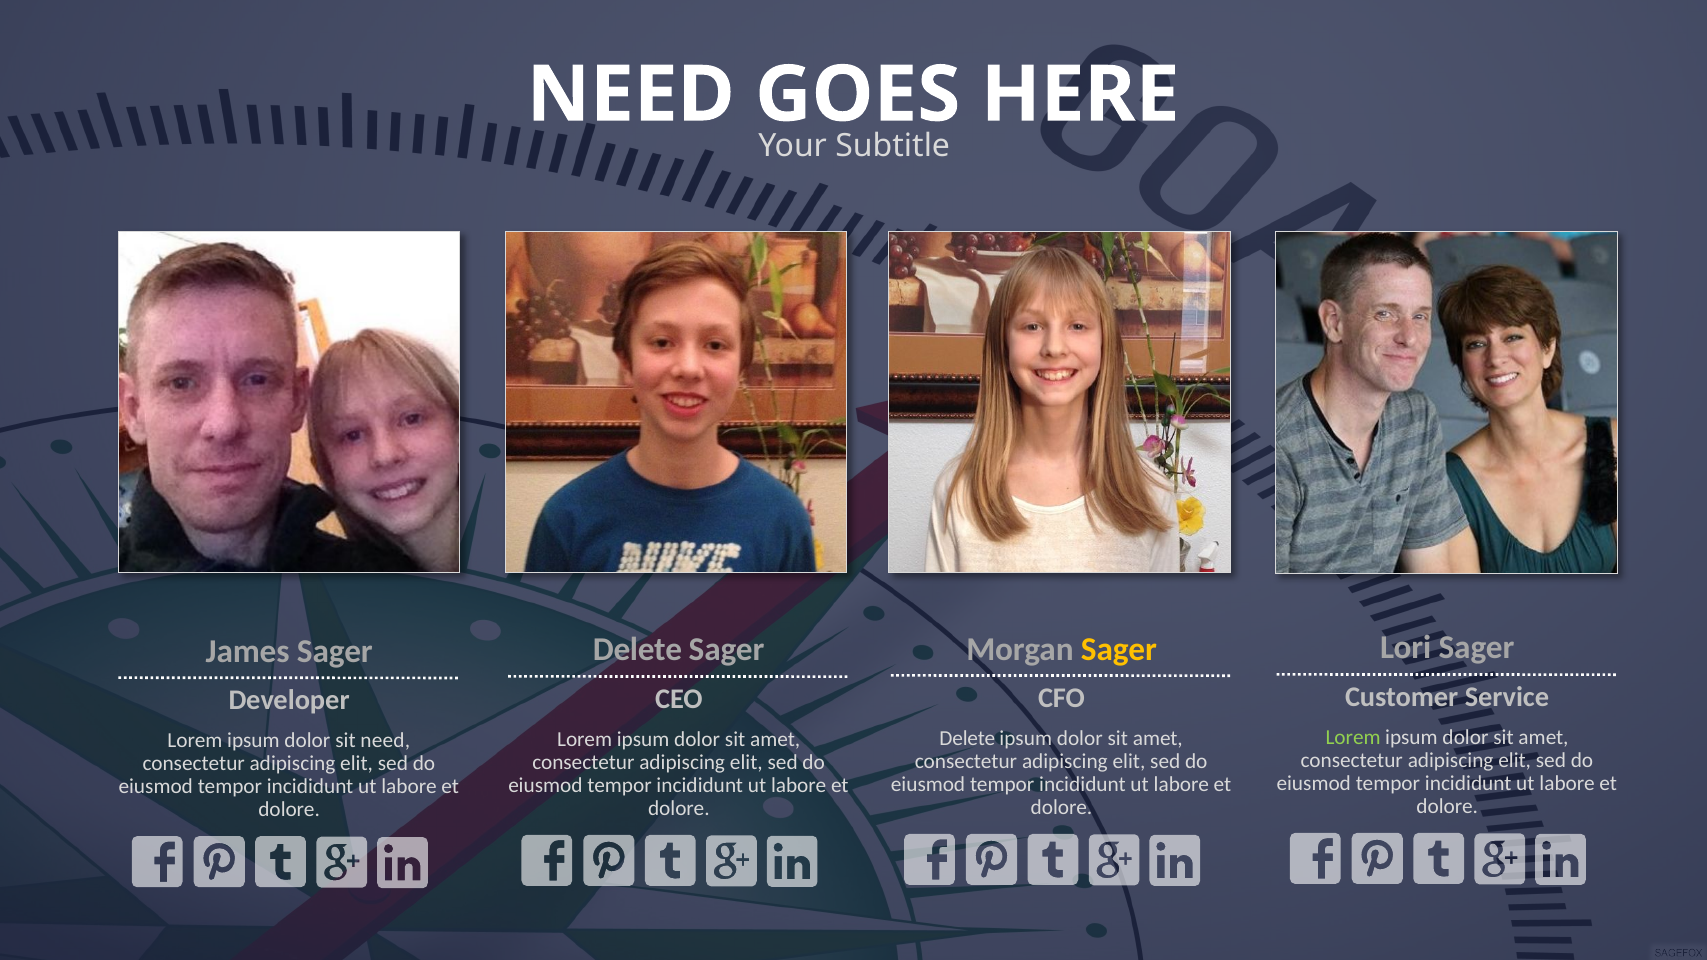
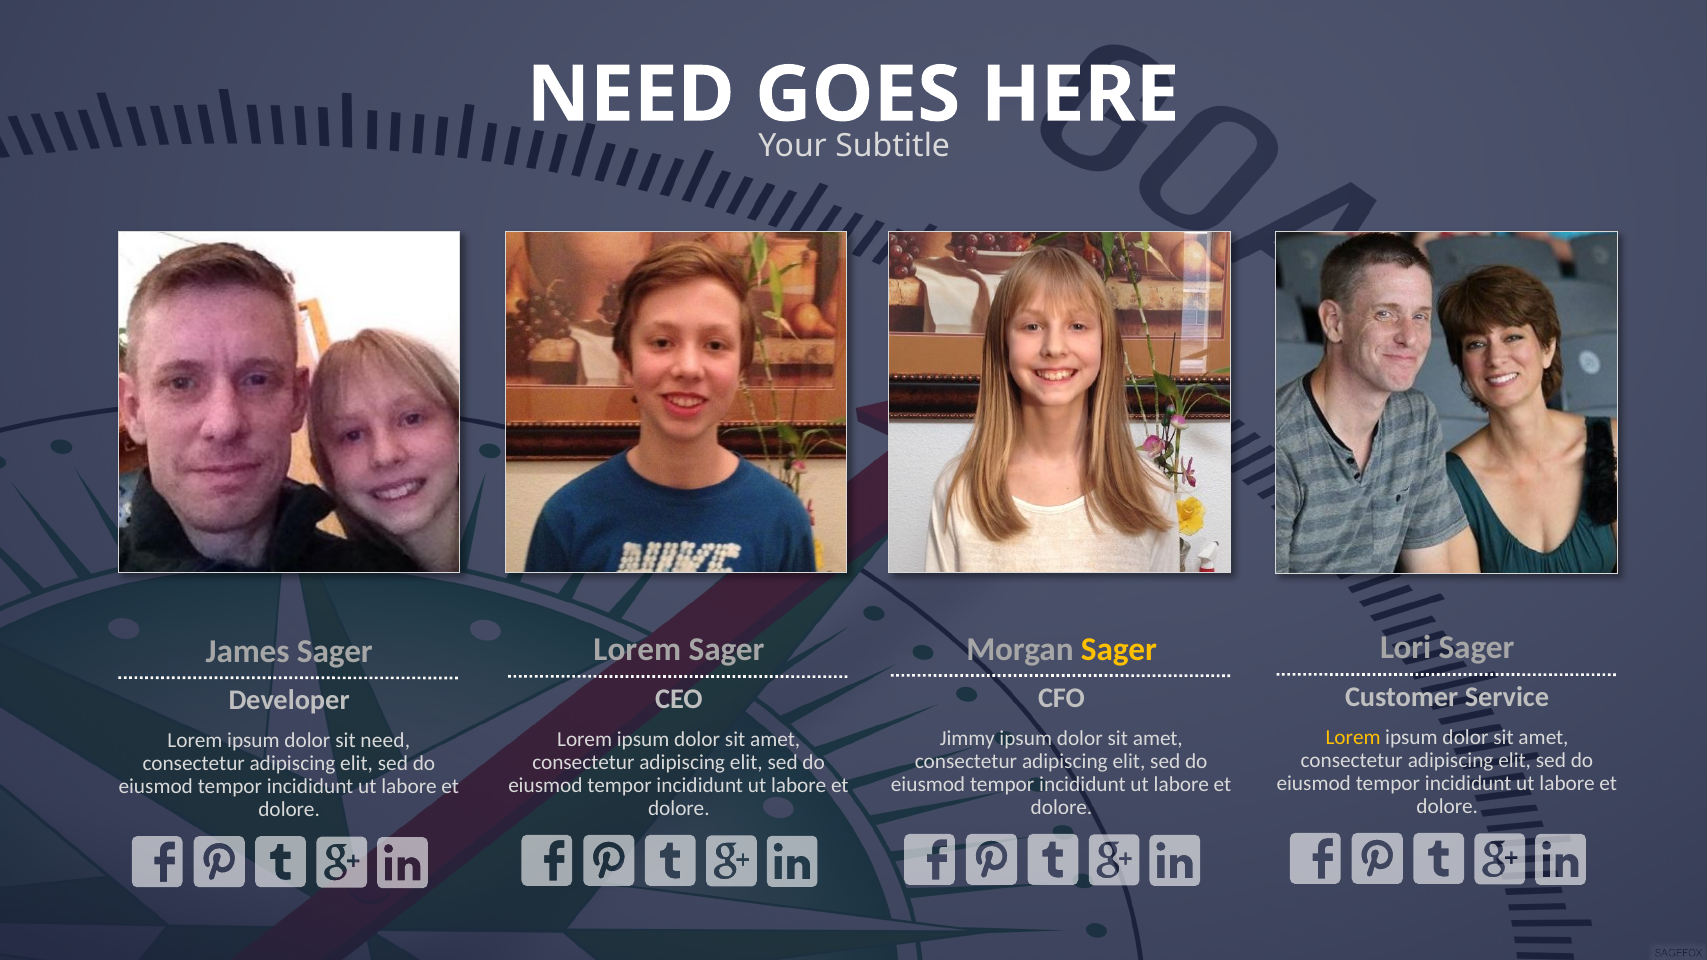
Delete at (638, 650): Delete -> Lorem
Lorem at (1353, 737) colour: light green -> yellow
Delete at (967, 738): Delete -> Jimmy
